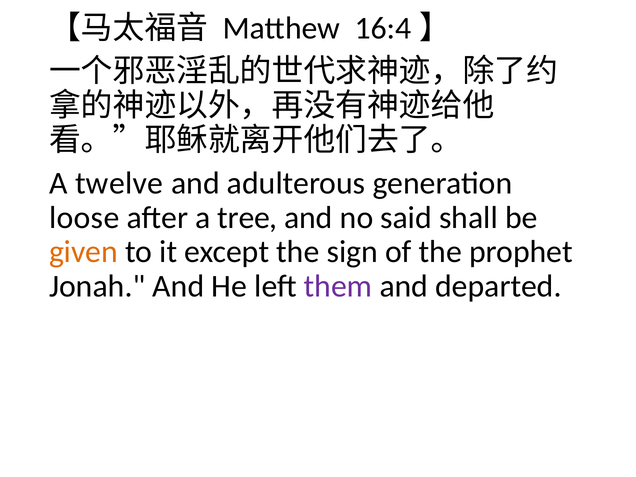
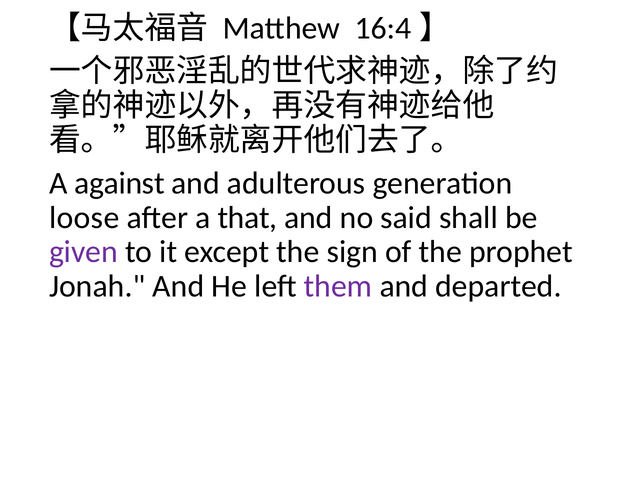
twelve: twelve -> against
tree: tree -> that
given colour: orange -> purple
